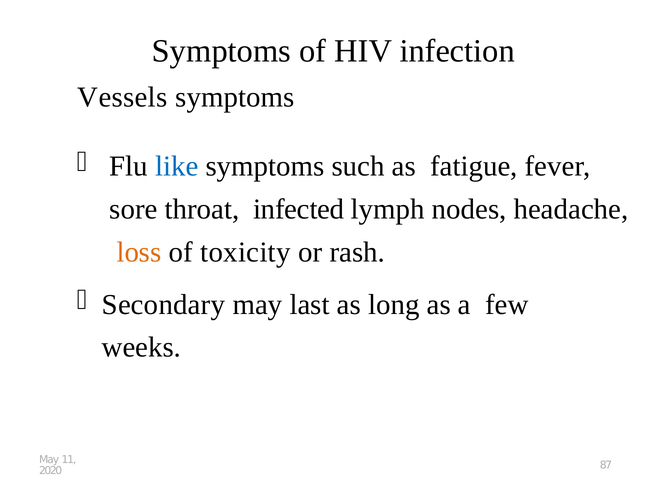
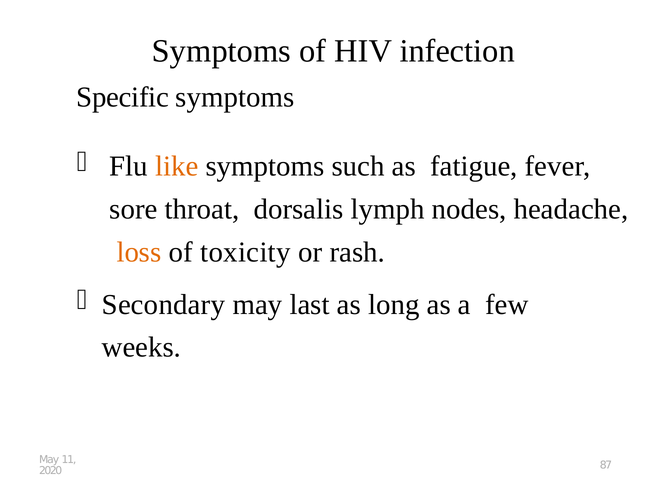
Vessels: Vessels -> Specific
like colour: blue -> orange
infected: infected -> dorsalis
